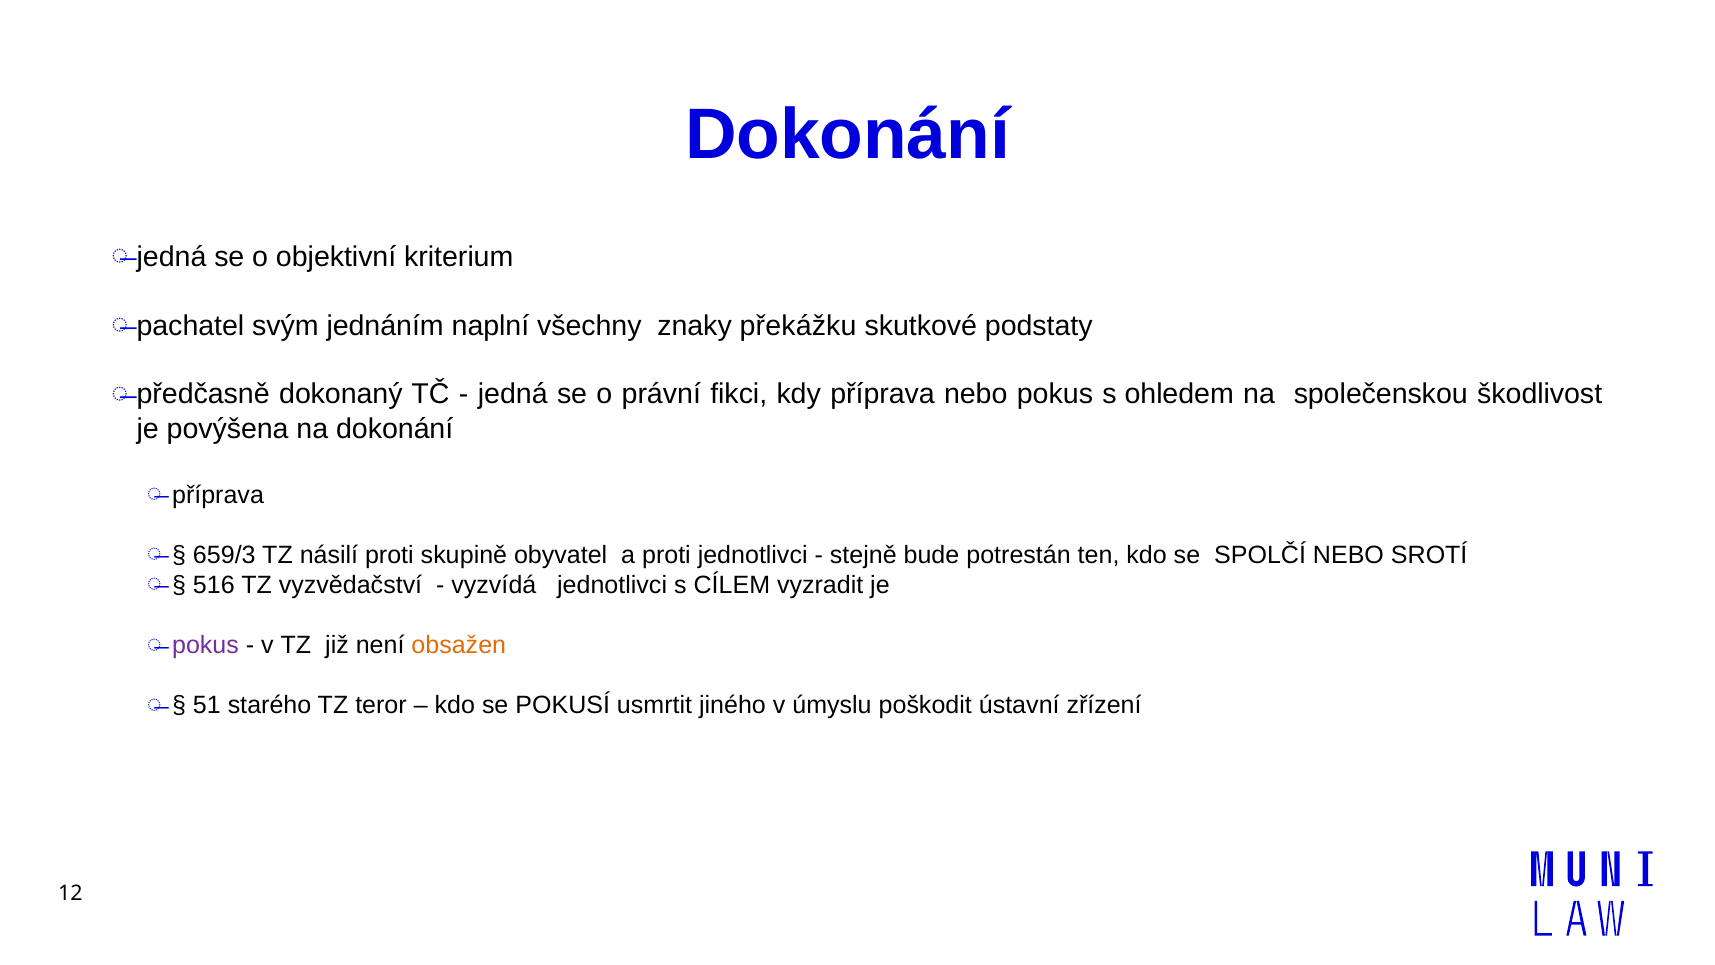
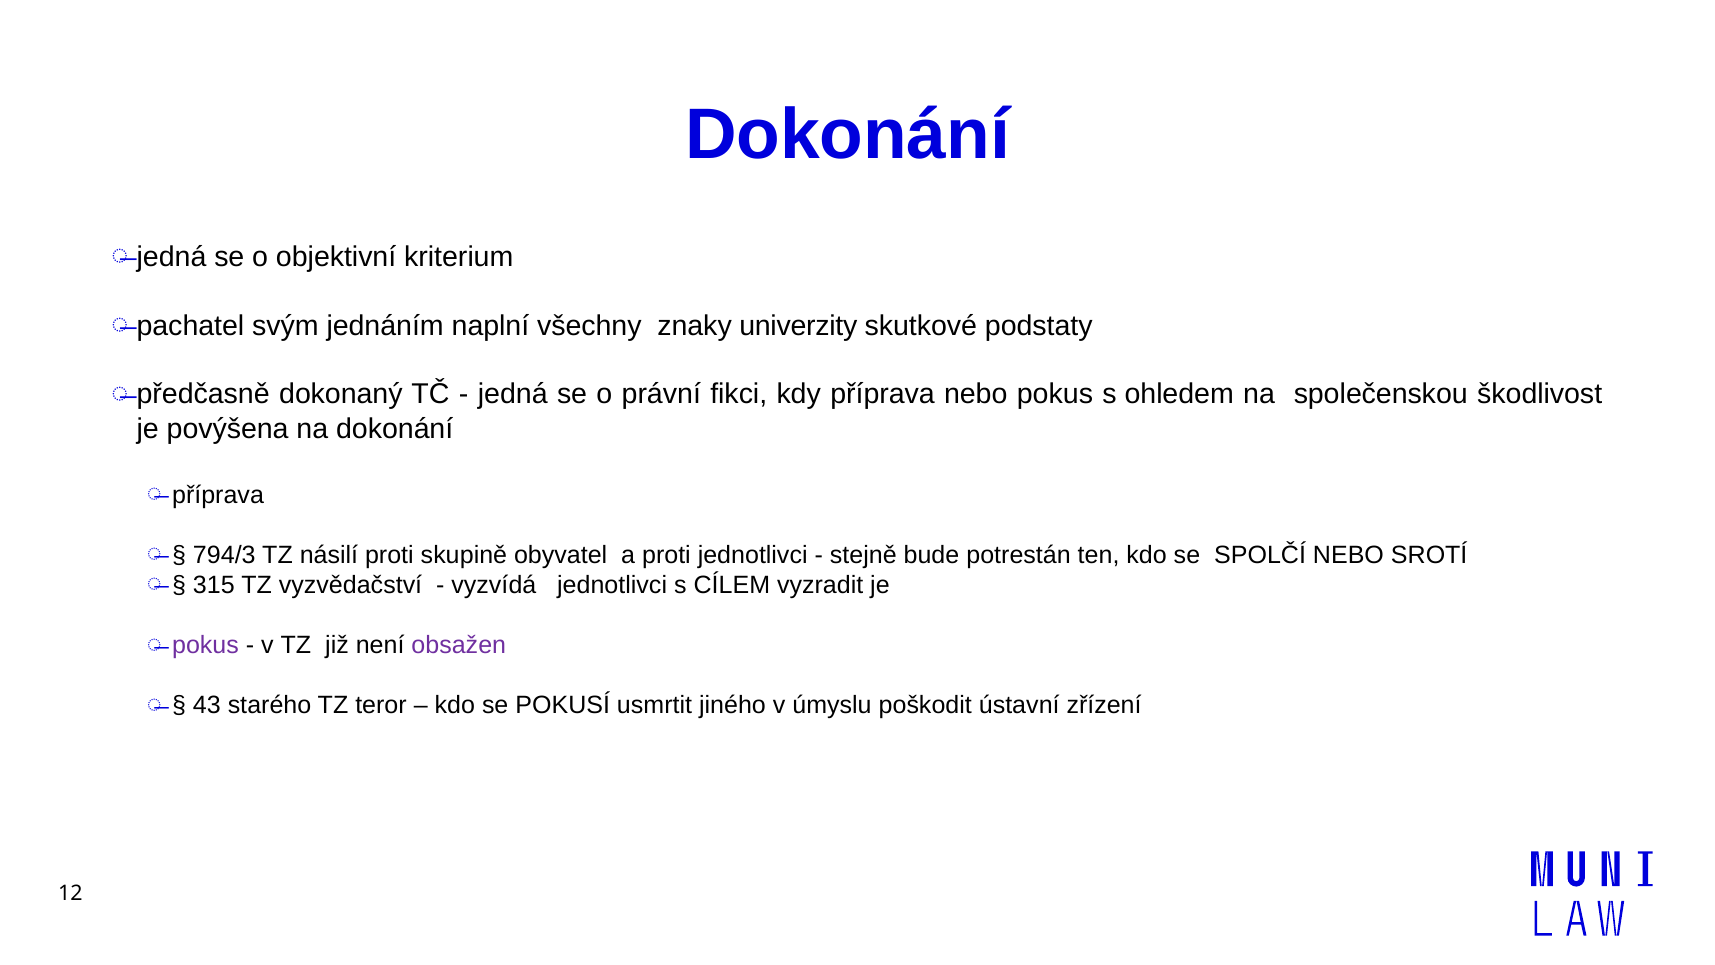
překážku: překážku -> univerzity
659/3: 659/3 -> 794/3
516: 516 -> 315
obsažen colour: orange -> purple
51: 51 -> 43
